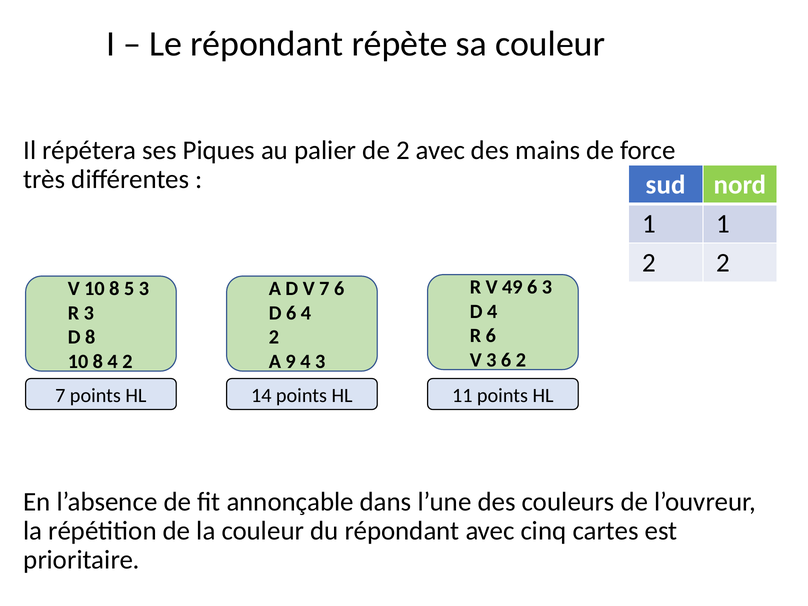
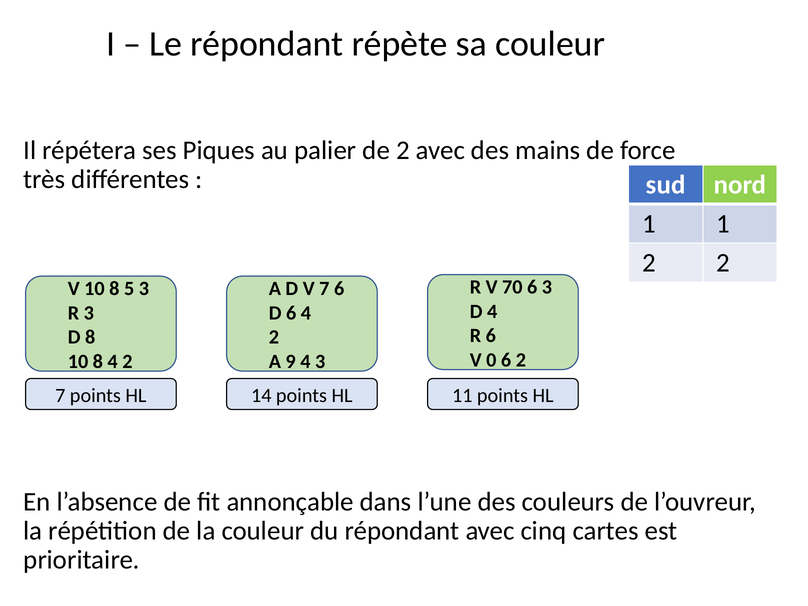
49: 49 -> 70
3 at (491, 360): 3 -> 0
